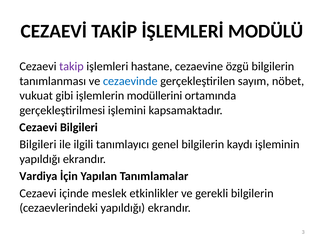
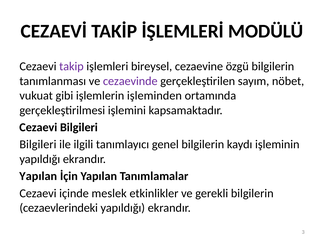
hastane: hastane -> bireysel
cezaevinde colour: blue -> purple
modüllerini: modüllerini -> işleminden
Vardiya at (38, 176): Vardiya -> Yapılan
